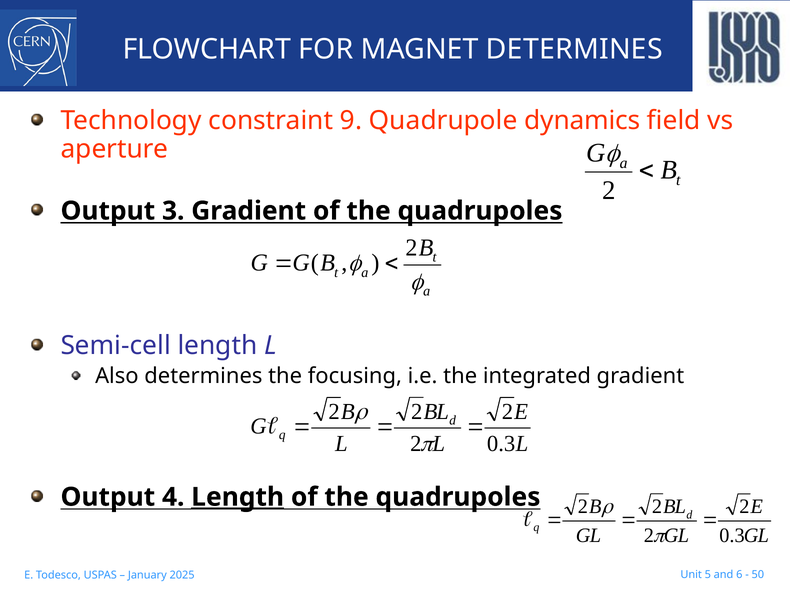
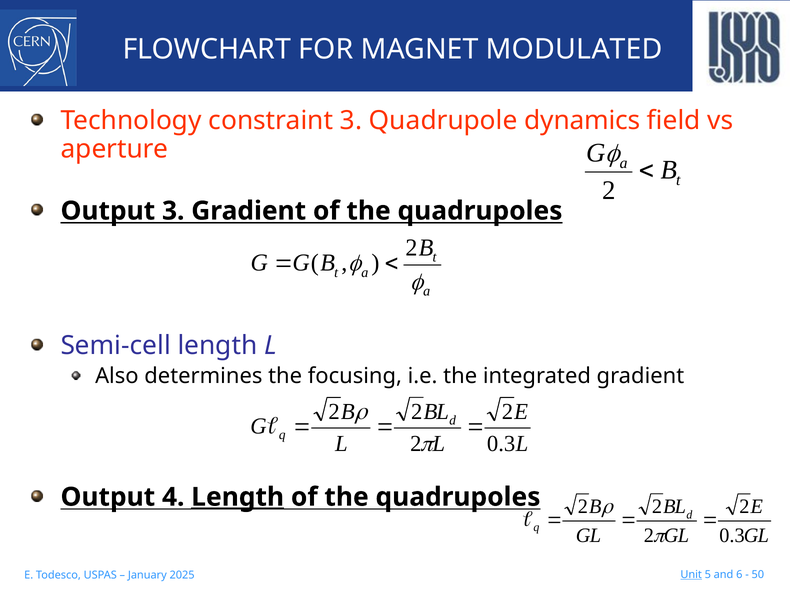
MAGNET DETERMINES: DETERMINES -> MODULATED
constraint 9: 9 -> 3
Unit underline: none -> present
